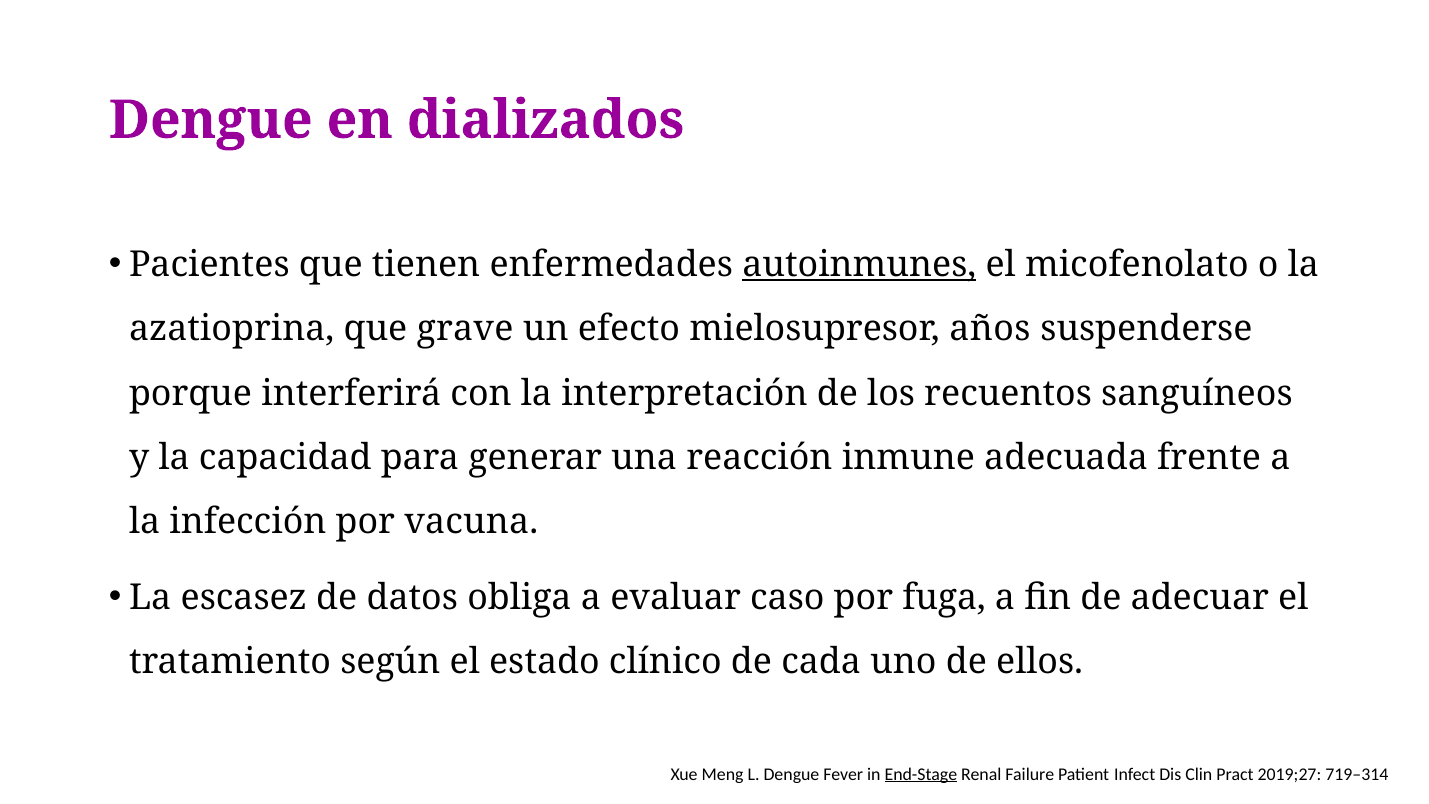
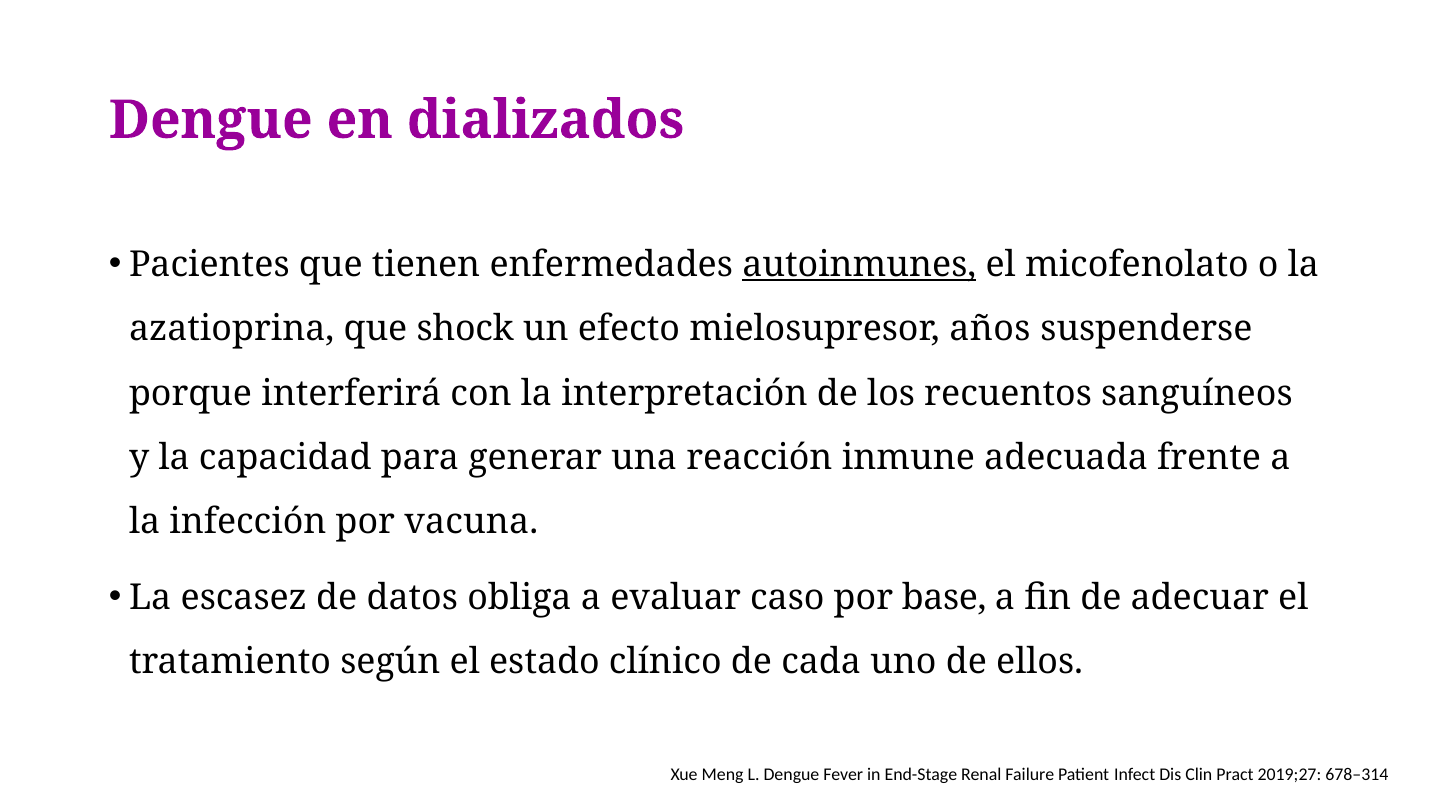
grave: grave -> shock
fuga: fuga -> base
End-Stage underline: present -> none
719–314: 719–314 -> 678–314
